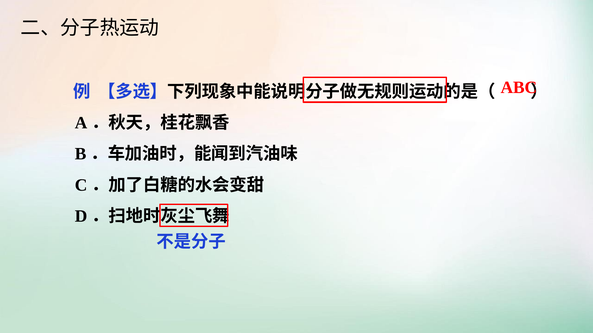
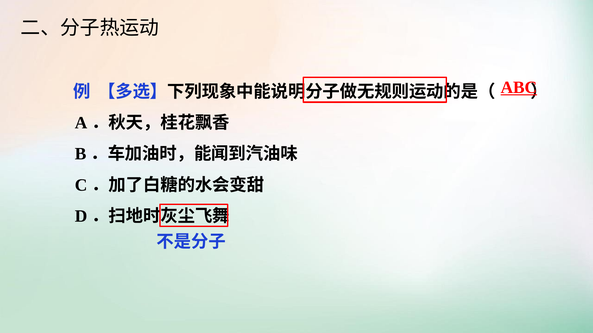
ABC underline: none -> present
